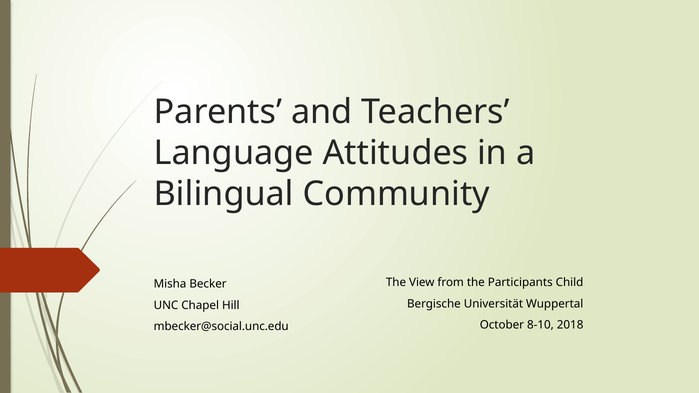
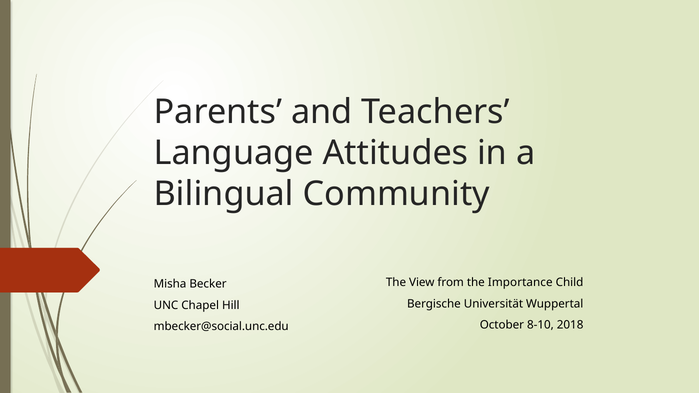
Participants: Participants -> Importance
